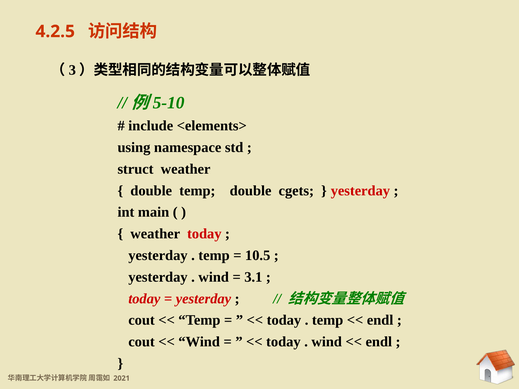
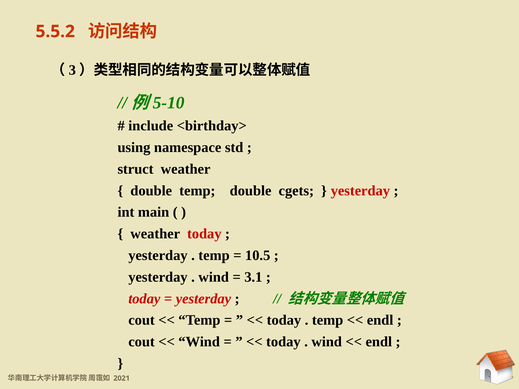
4.2.5: 4.2.5 -> 5.5.2
<elements>: <elements> -> <birthday>
